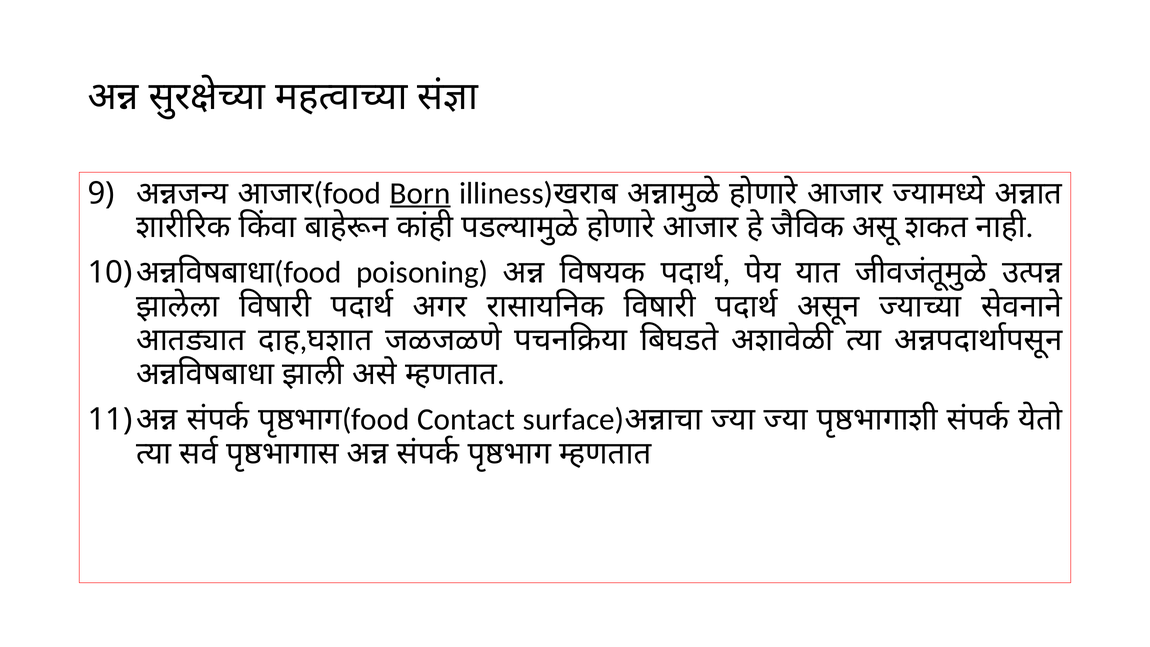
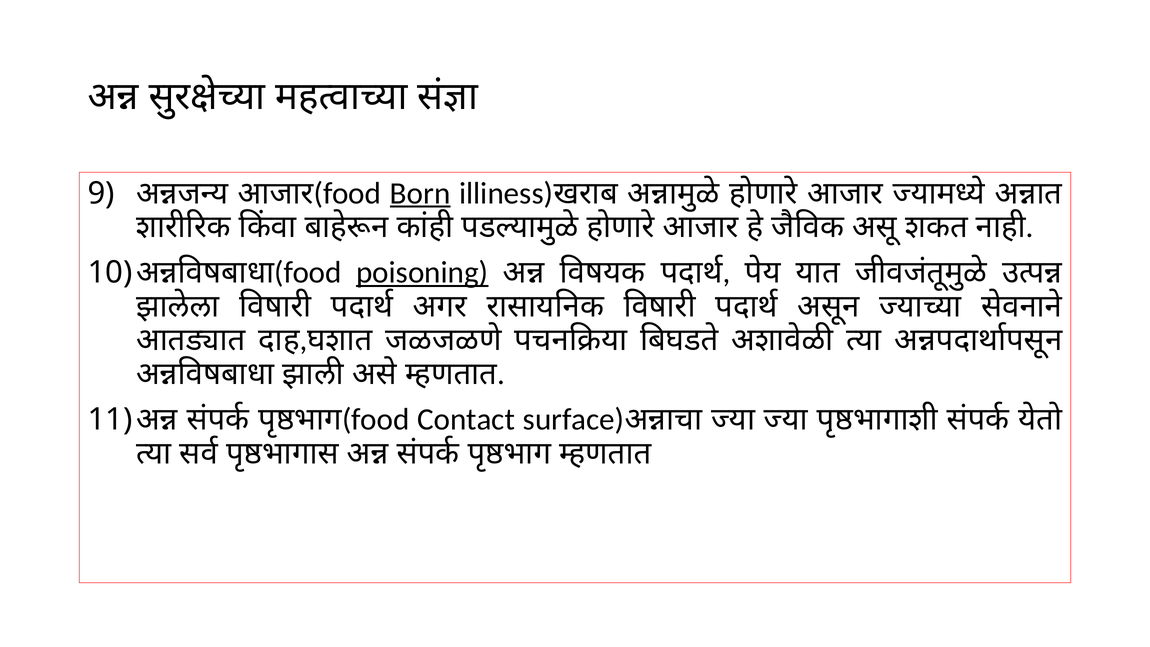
poisoning underline: none -> present
